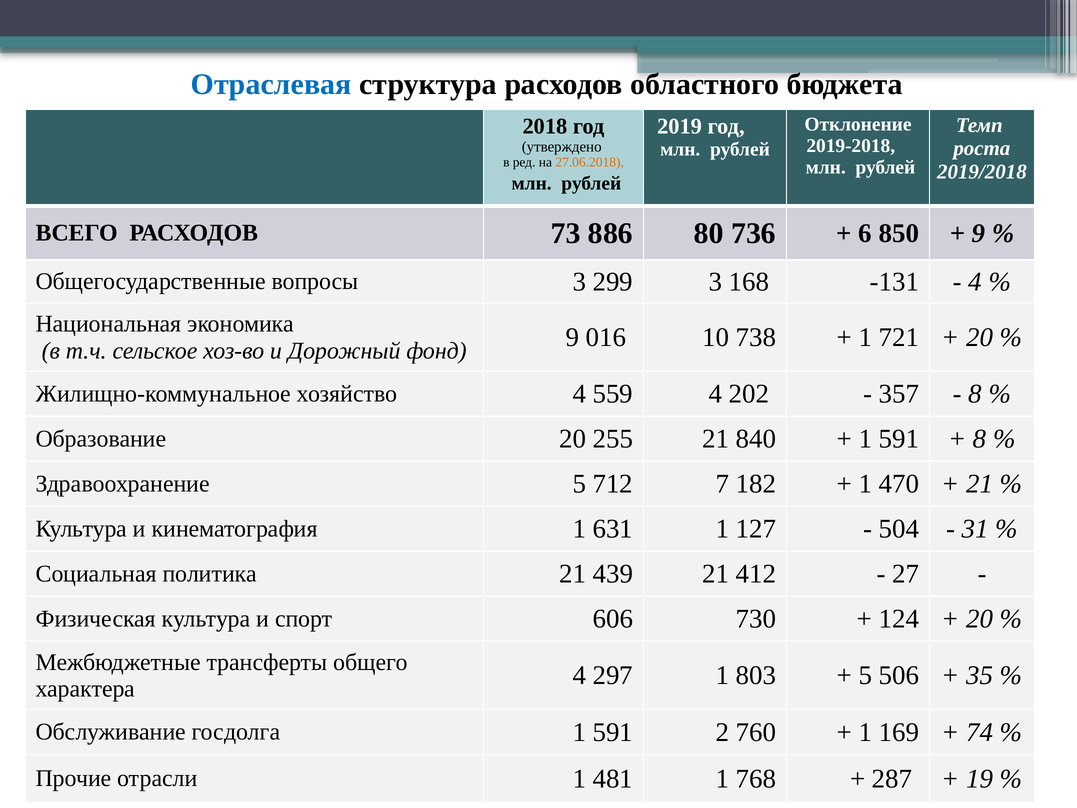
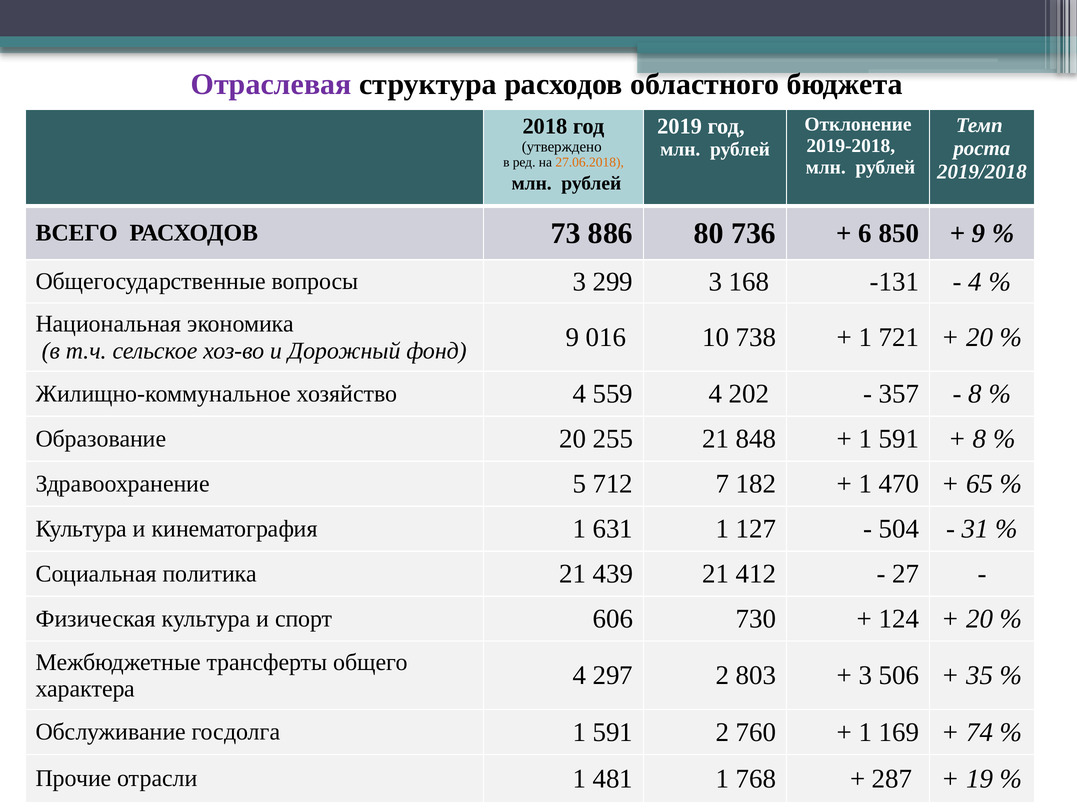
Отраслевая colour: blue -> purple
840: 840 -> 848
21 at (980, 484): 21 -> 65
297 1: 1 -> 2
5 at (865, 675): 5 -> 3
